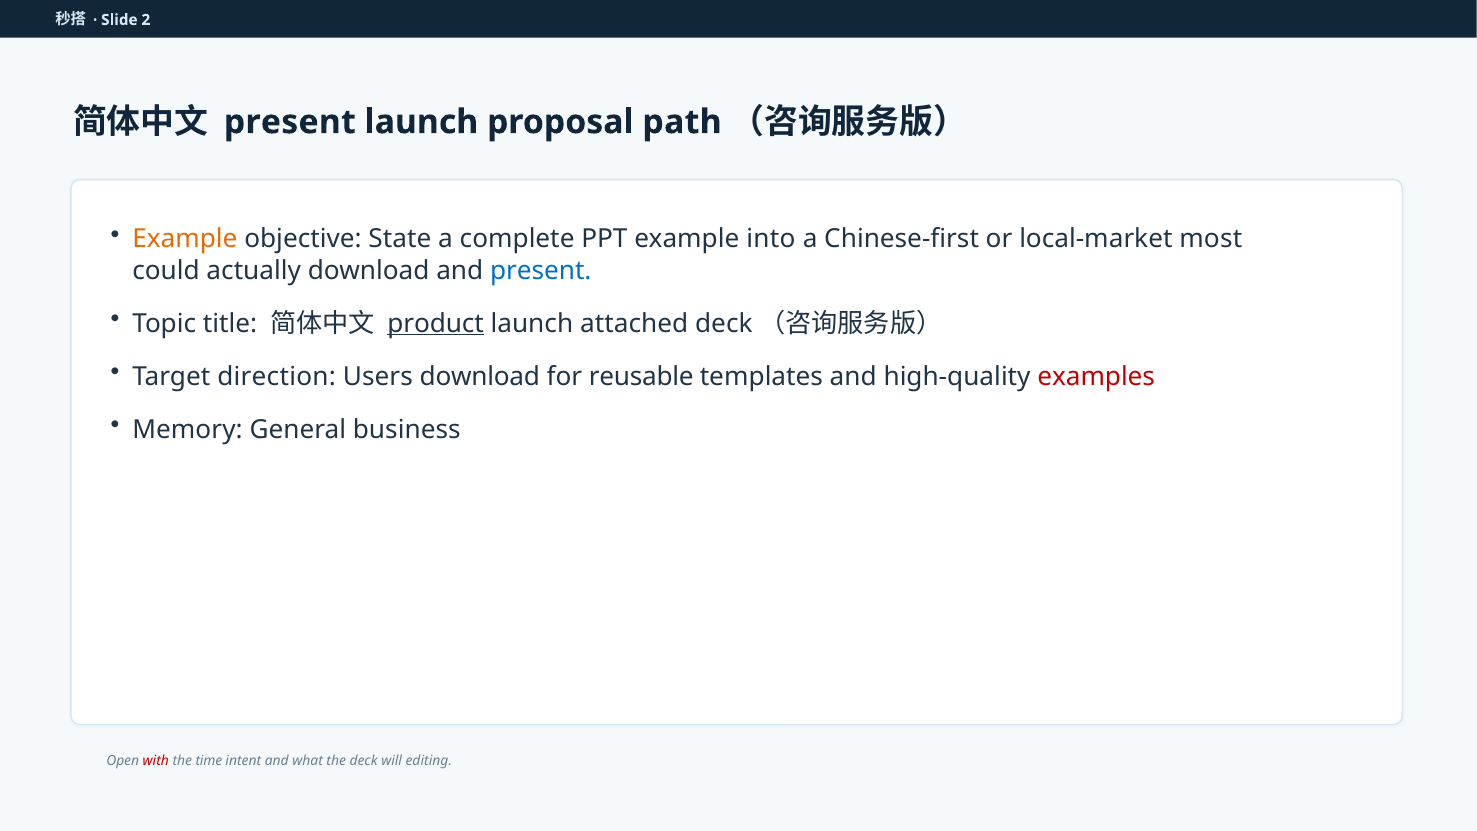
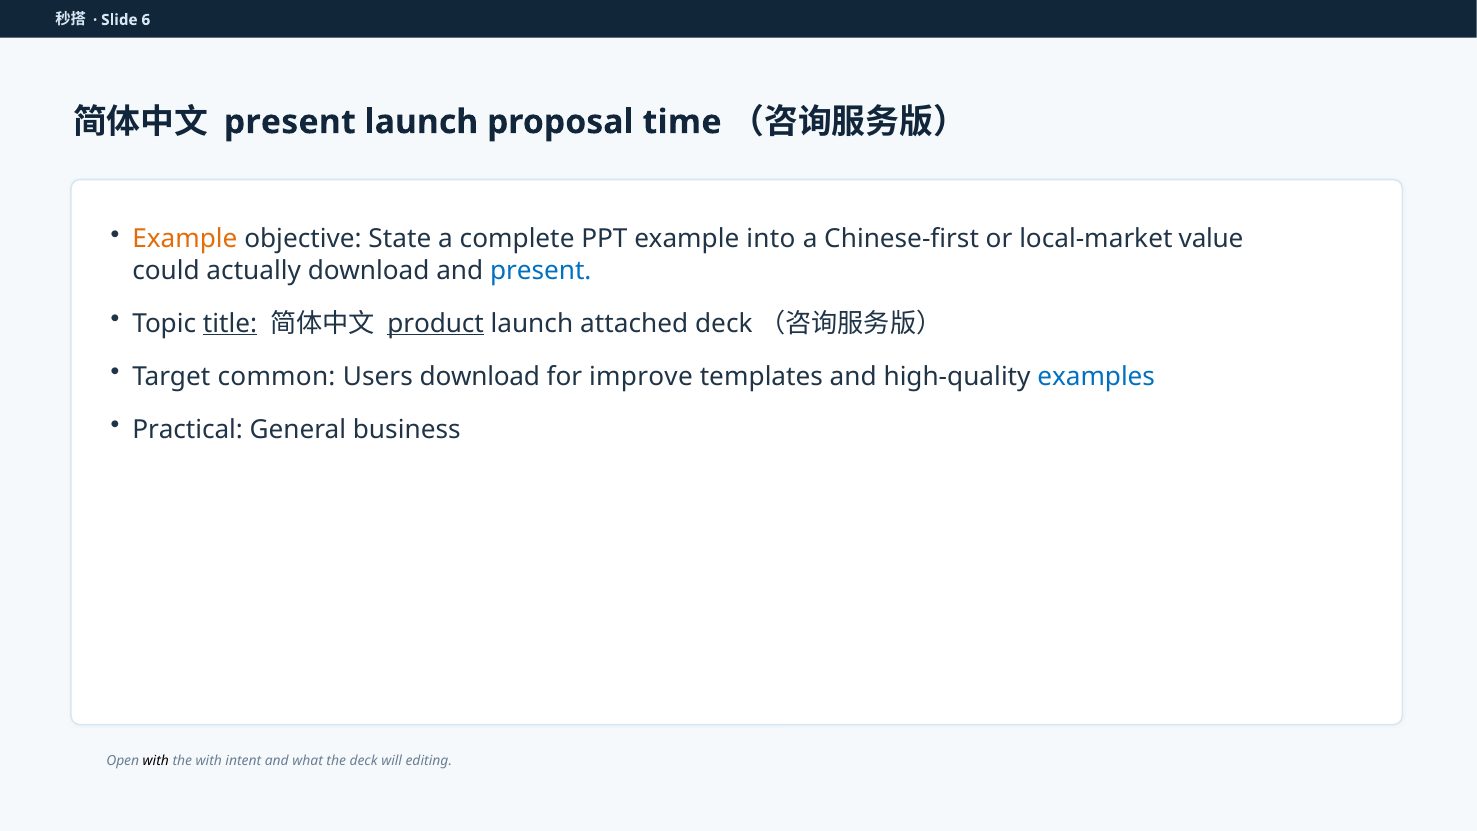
2: 2 -> 6
path: path -> time
most: most -> value
title underline: none -> present
direction: direction -> common
reusable: reusable -> improve
examples colour: red -> blue
Memory: Memory -> Practical
with at (156, 761) colour: red -> black
the time: time -> with
